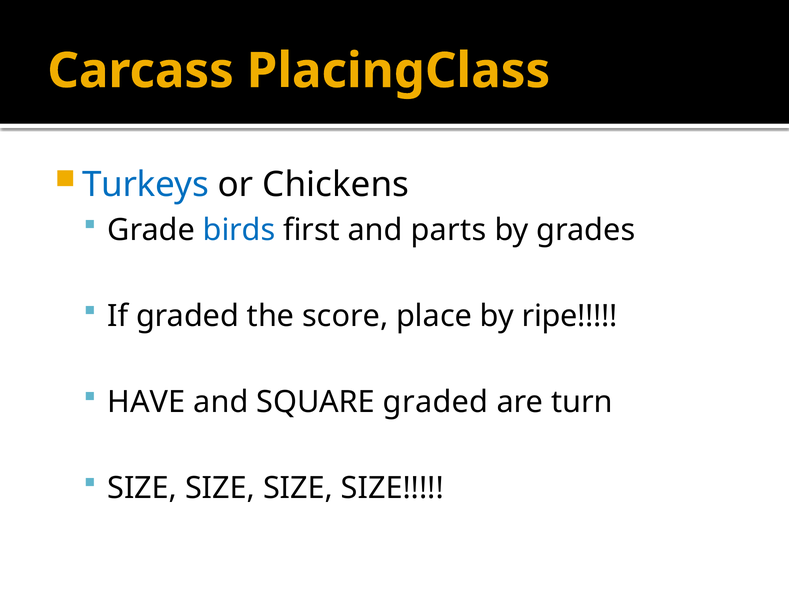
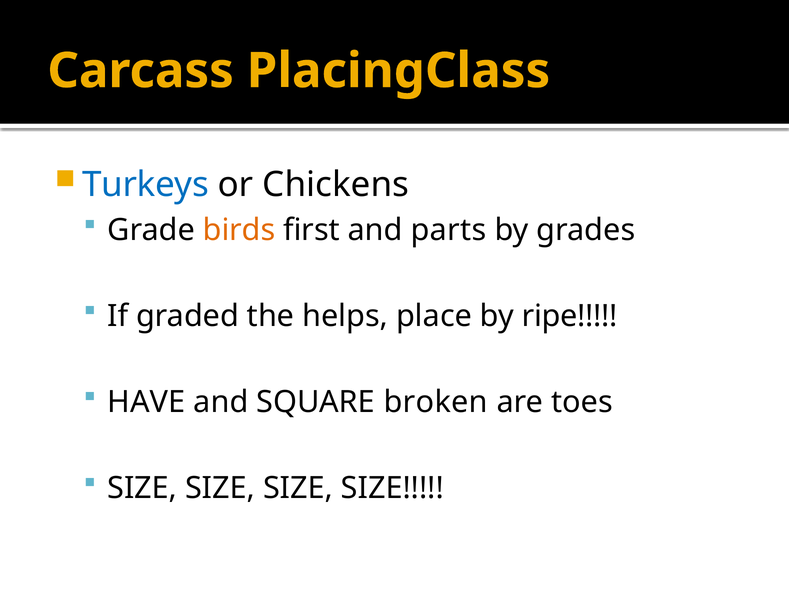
birds colour: blue -> orange
score: score -> helps
SQUARE graded: graded -> broken
turn: turn -> toes
